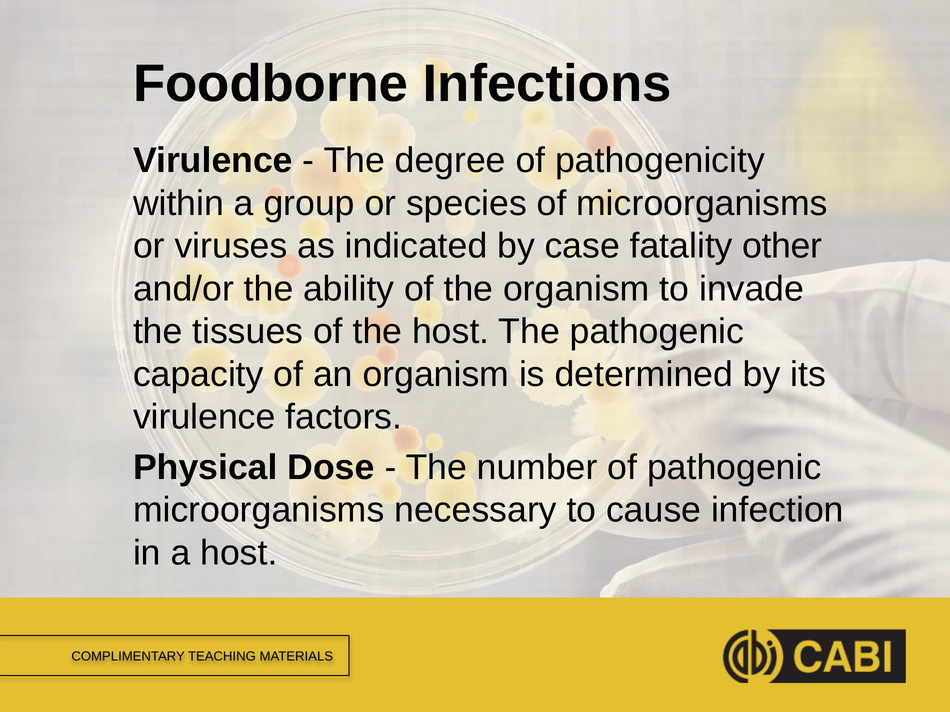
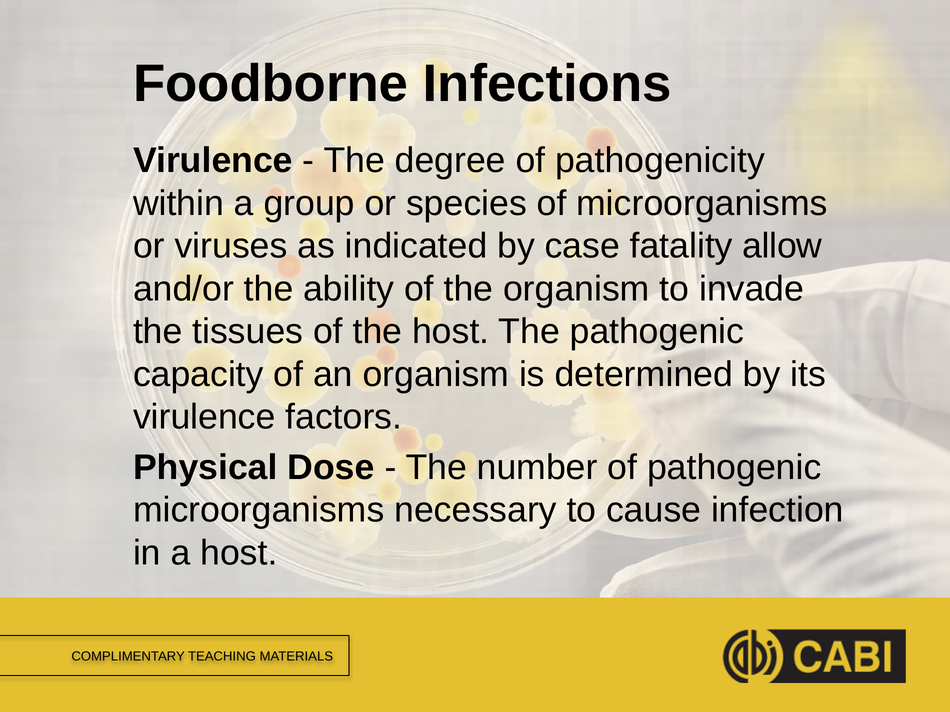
other: other -> allow
